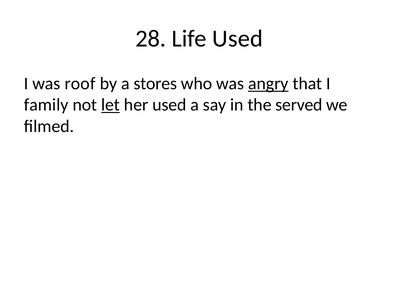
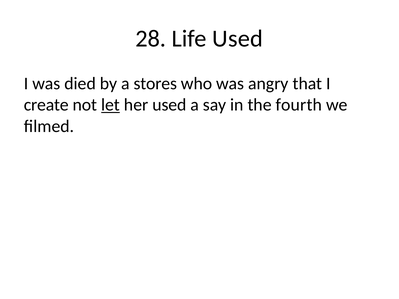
roof: roof -> died
angry underline: present -> none
family: family -> create
served: served -> fourth
